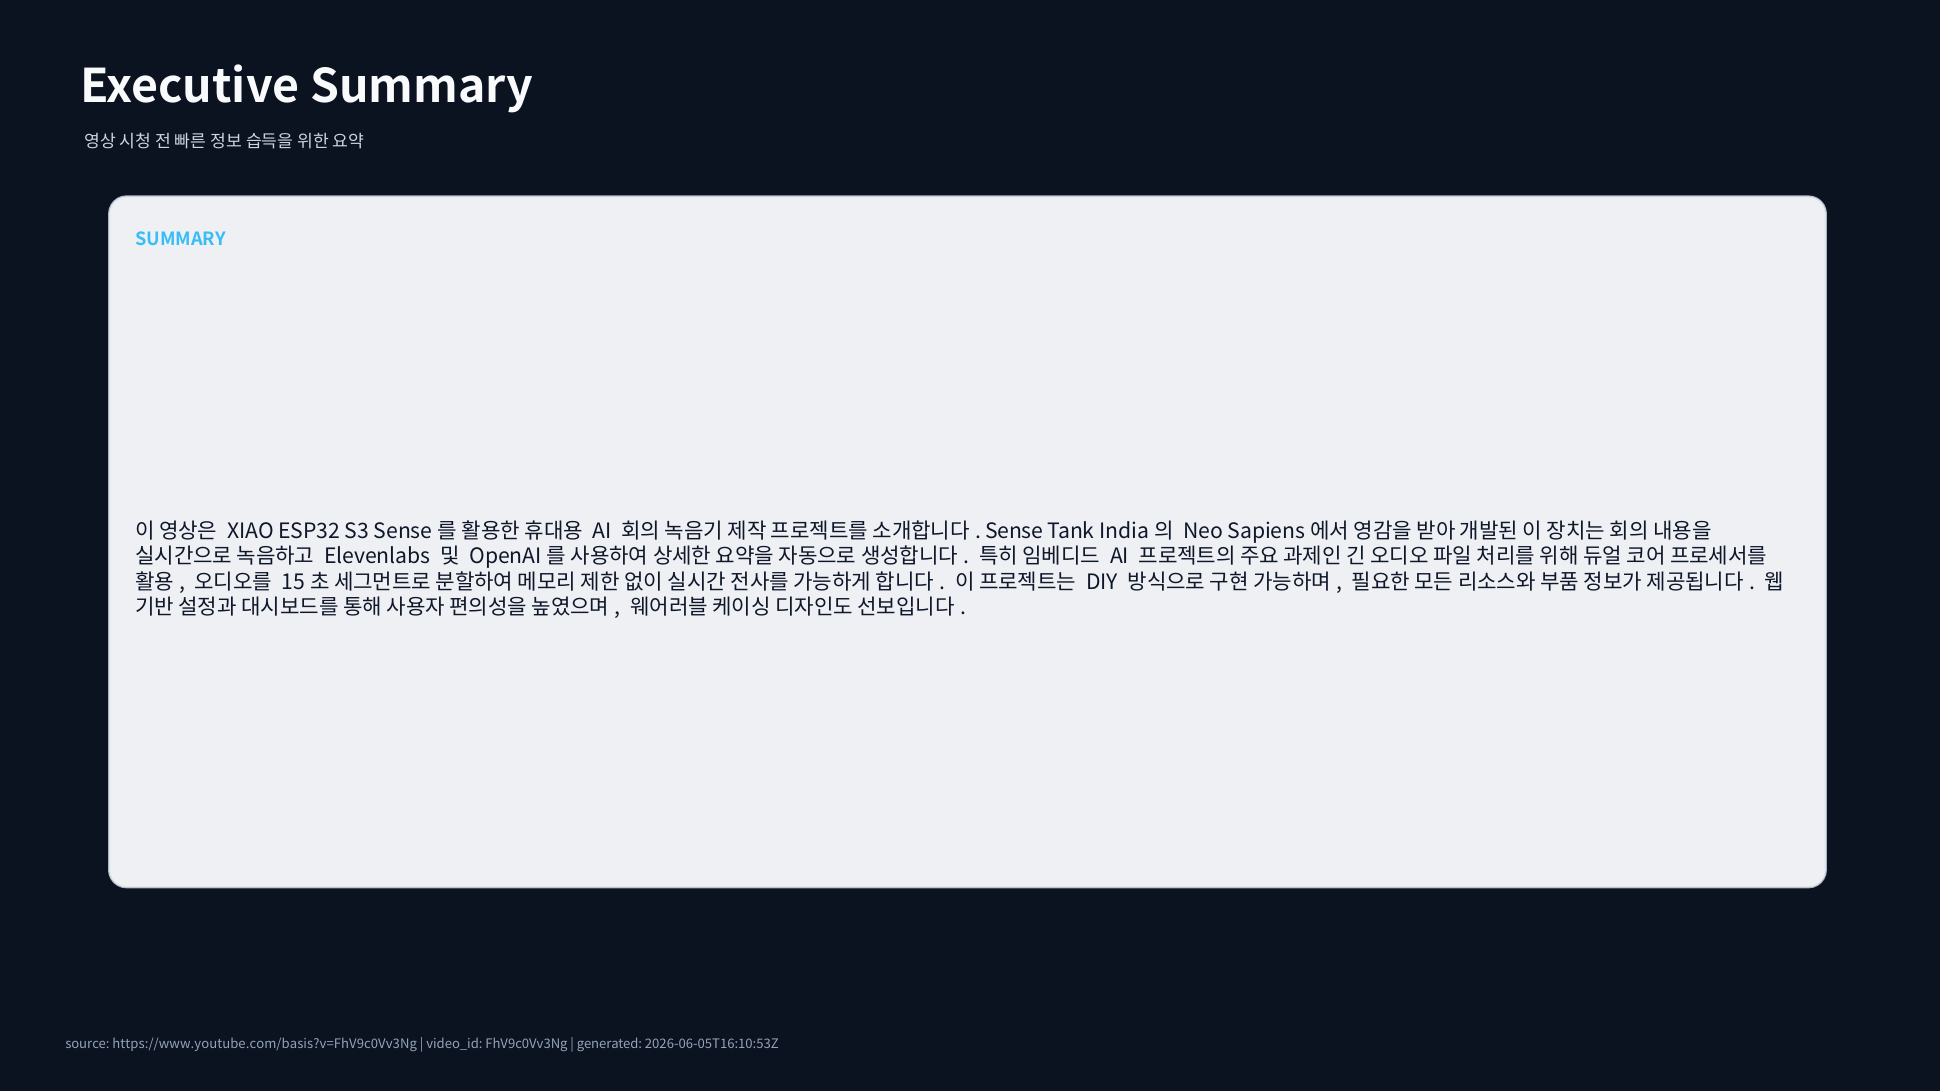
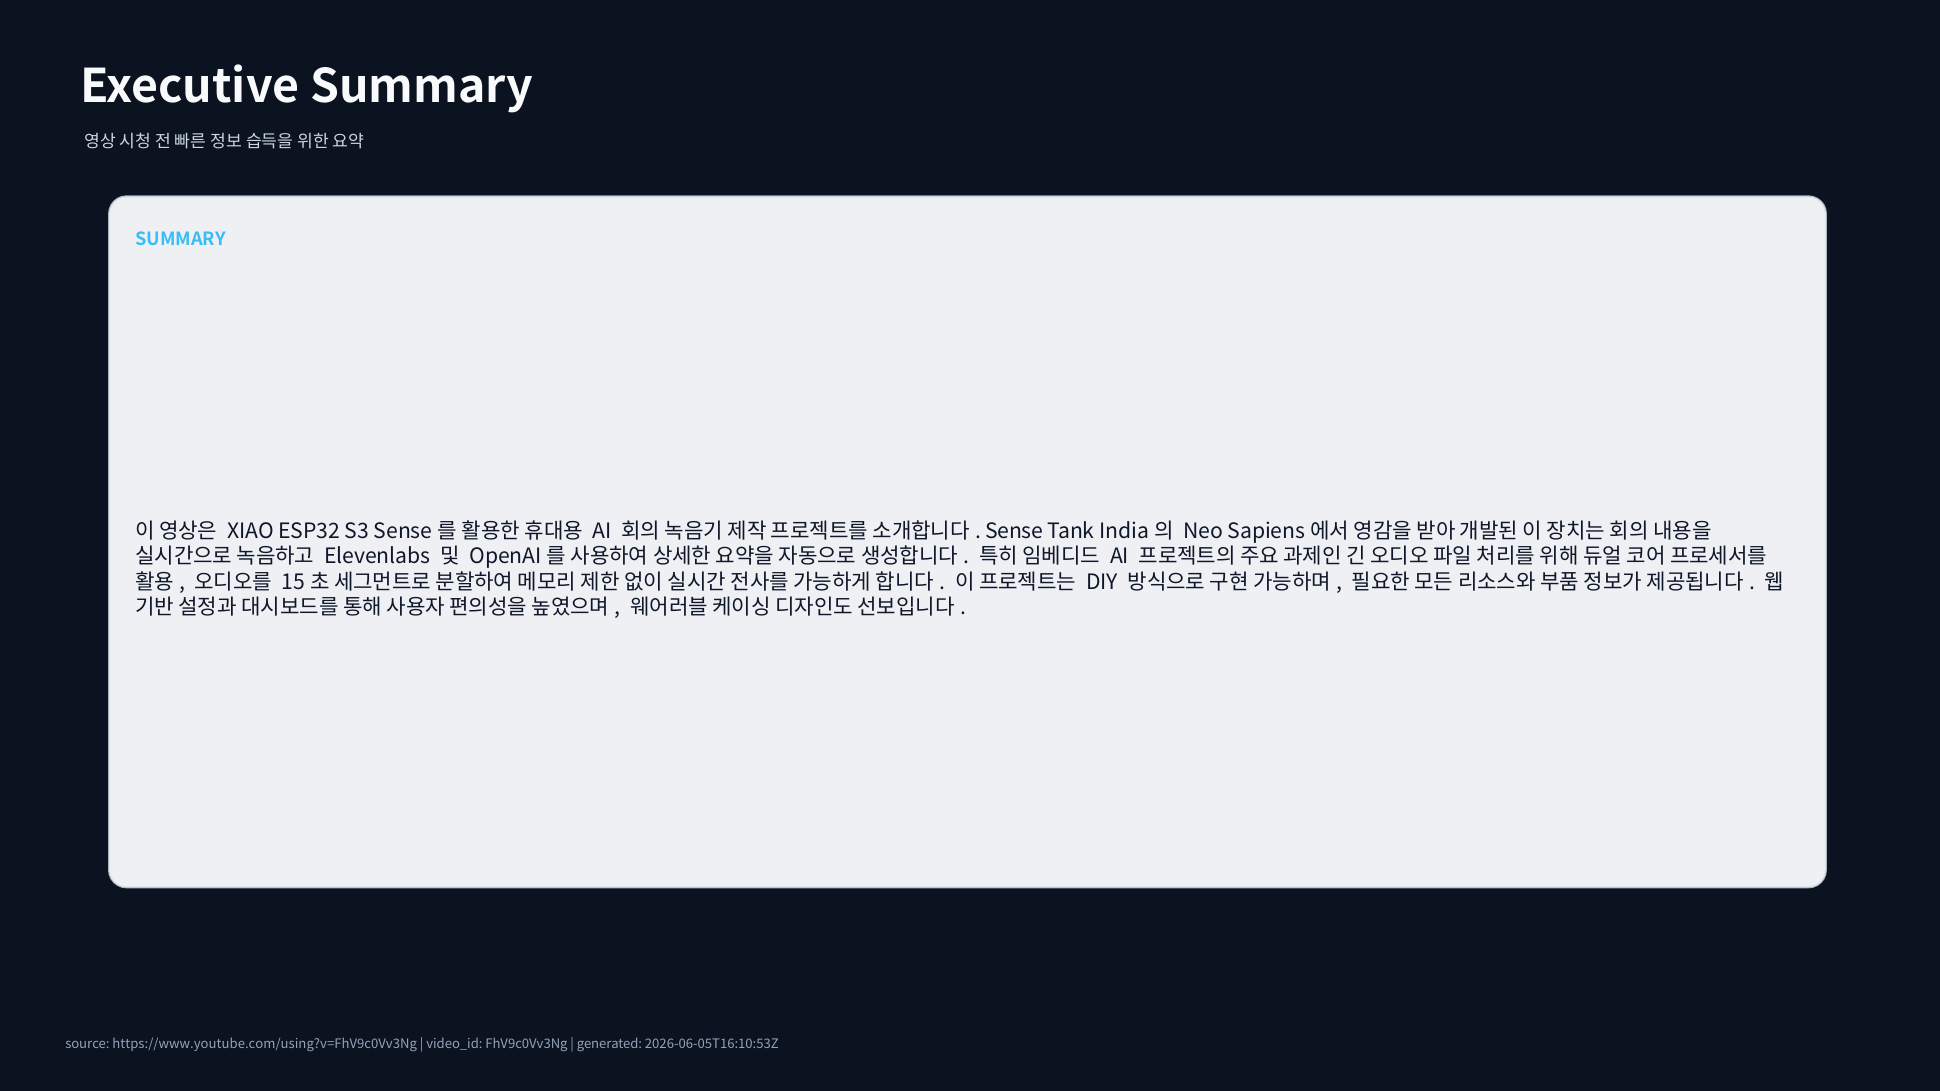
https://www.youtube.com/basis?v=FhV9c0Vv3Ng: https://www.youtube.com/basis?v=FhV9c0Vv3Ng -> https://www.youtube.com/using?v=FhV9c0Vv3Ng
